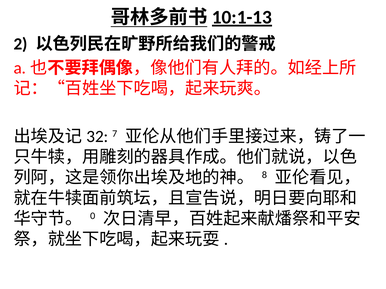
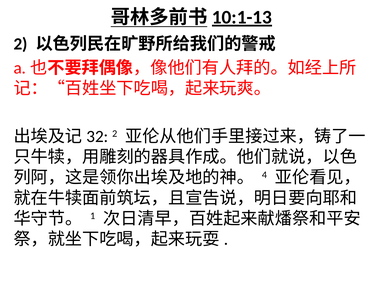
7 at (115, 134): 7 -> 2
8: 8 -> 4
0: 0 -> 1
